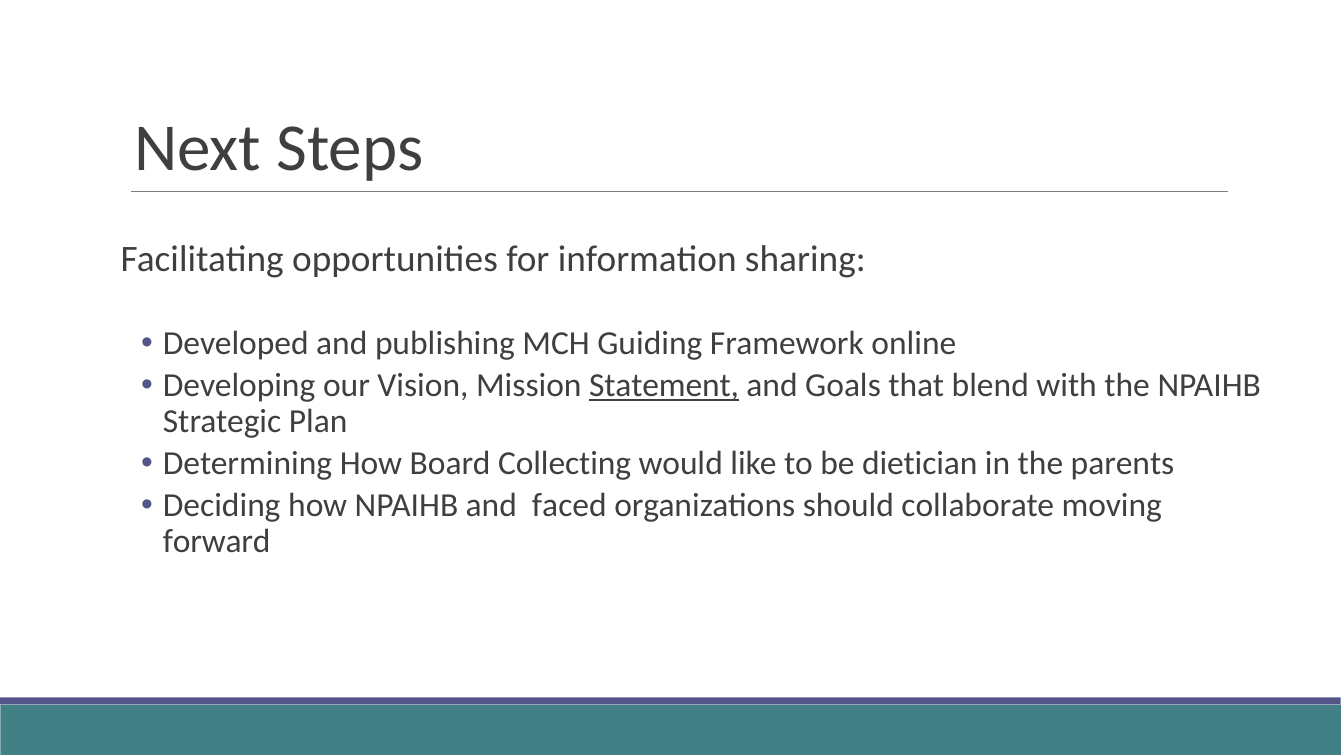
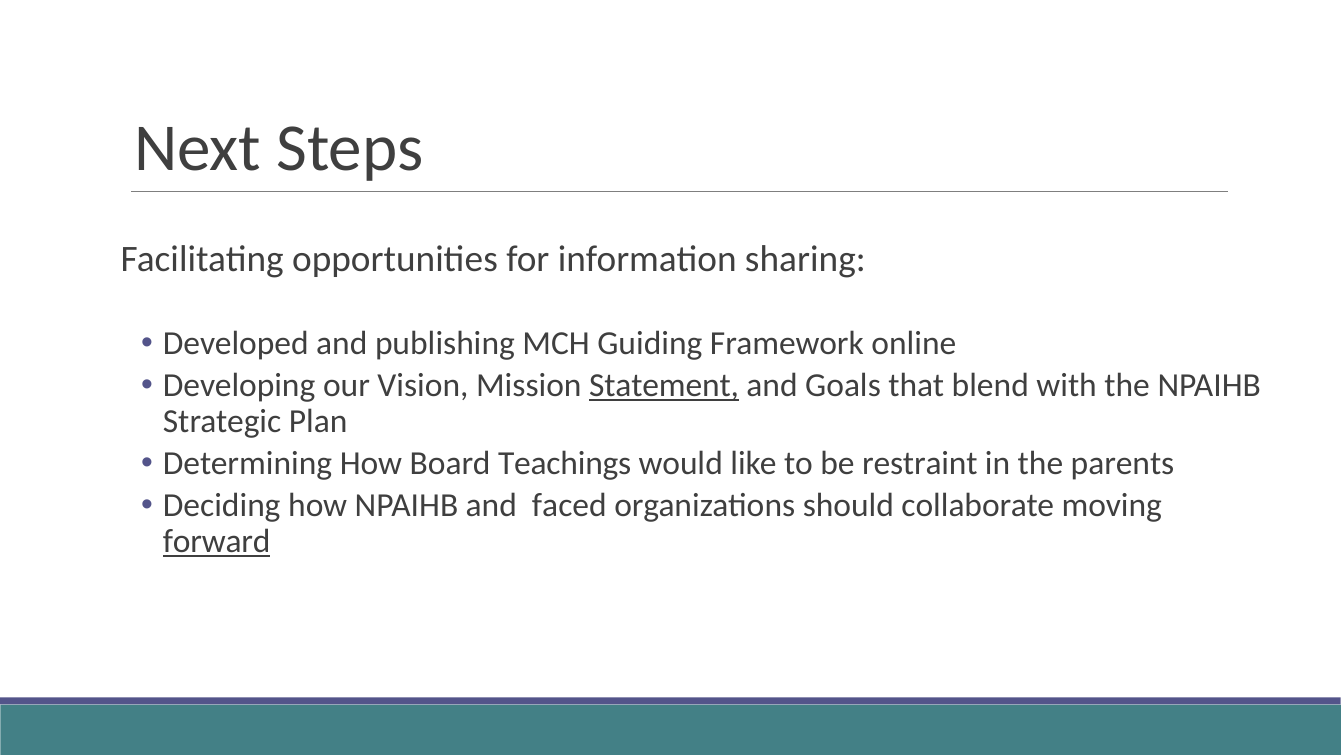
Collecting: Collecting -> Teachings
dietician: dietician -> restraint
forward underline: none -> present
